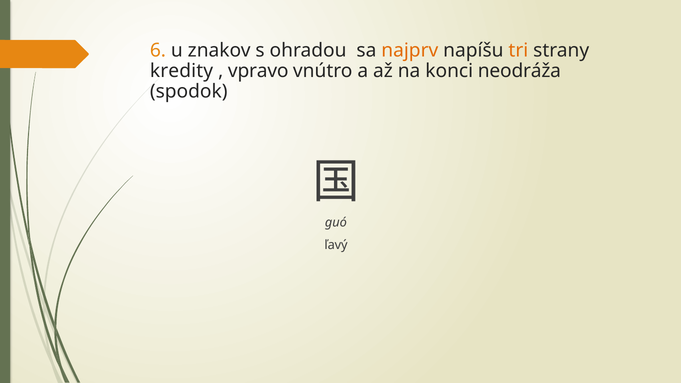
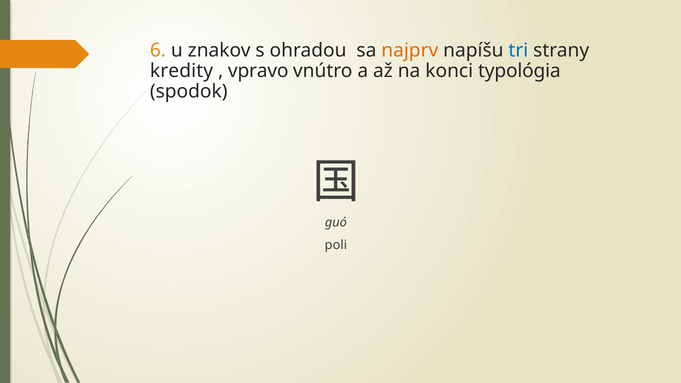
tri colour: orange -> blue
neodráža: neodráža -> typológia
ľavý: ľavý -> poli
